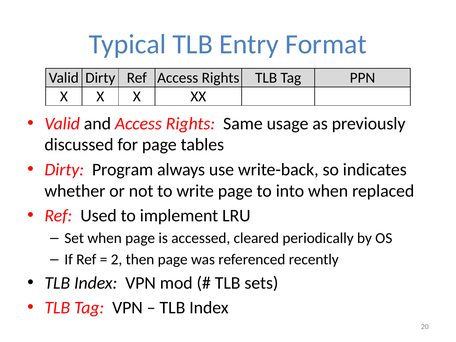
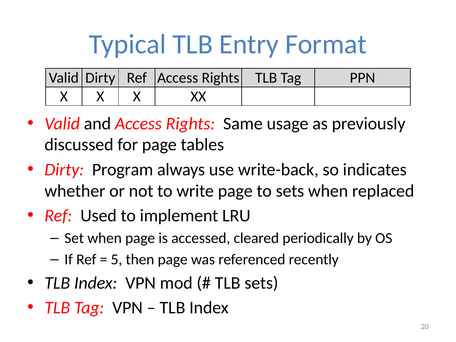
to into: into -> sets
2: 2 -> 5
